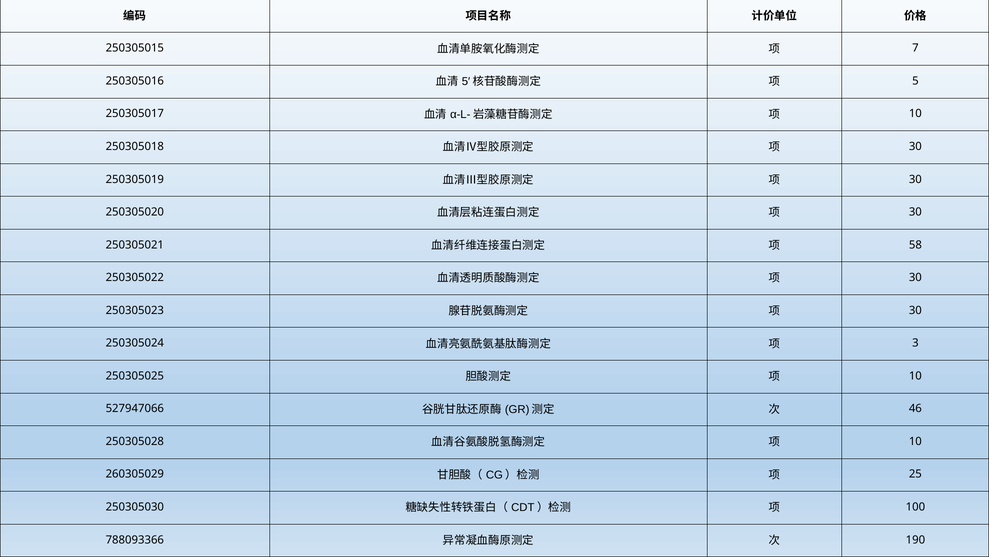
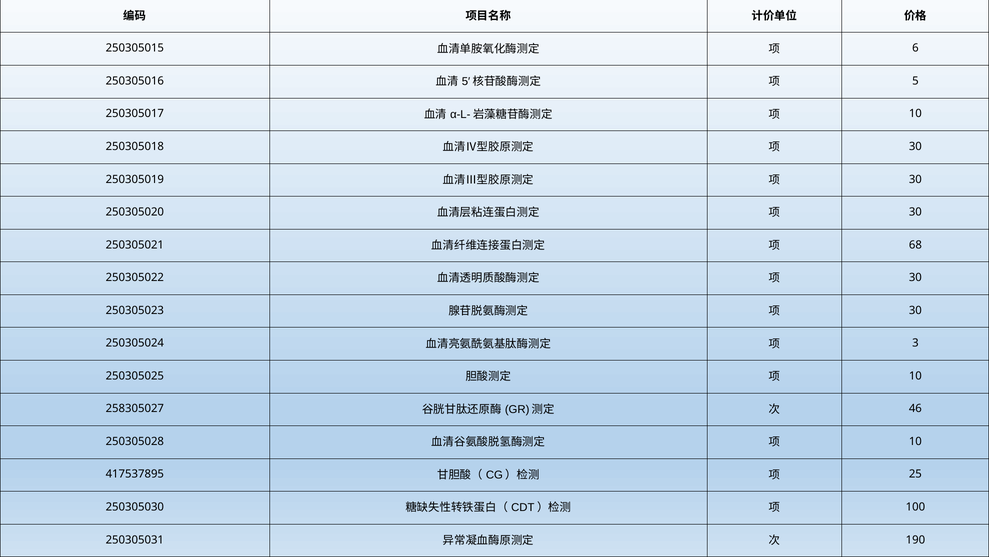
7: 7 -> 6
58: 58 -> 68
527947066: 527947066 -> 258305027
260305029: 260305029 -> 417537895
788093366: 788093366 -> 250305031
